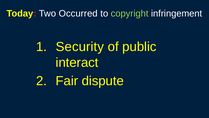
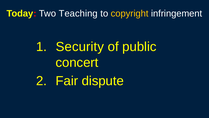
Occurred: Occurred -> Teaching
copyright colour: light green -> yellow
interact: interact -> concert
